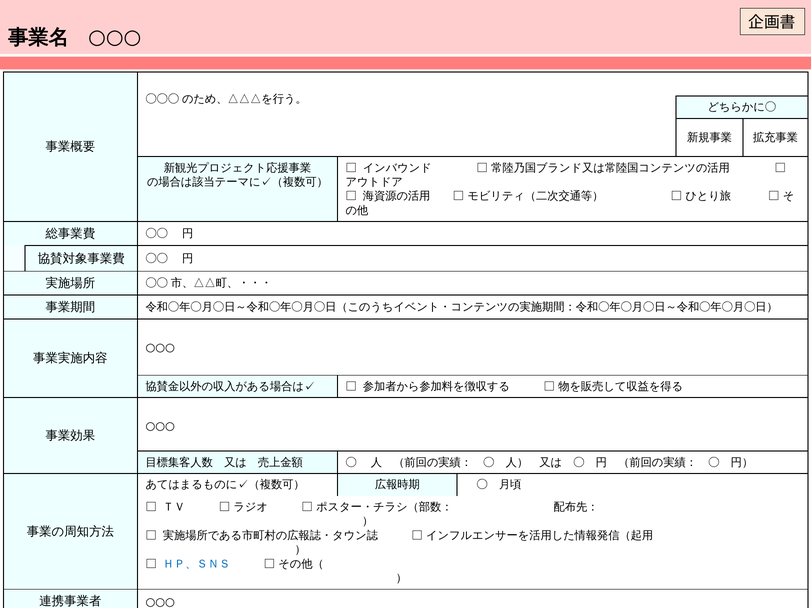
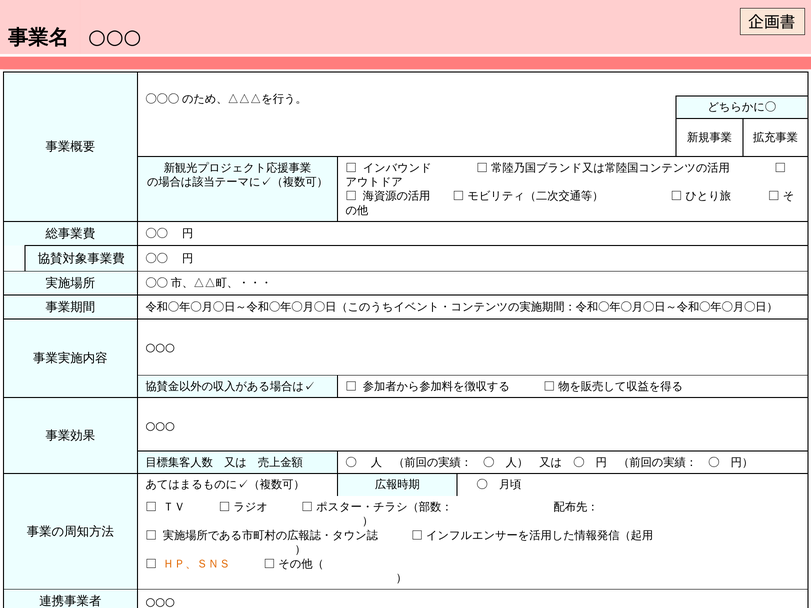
ＨＰ、ＳＮＳ colour: blue -> orange
